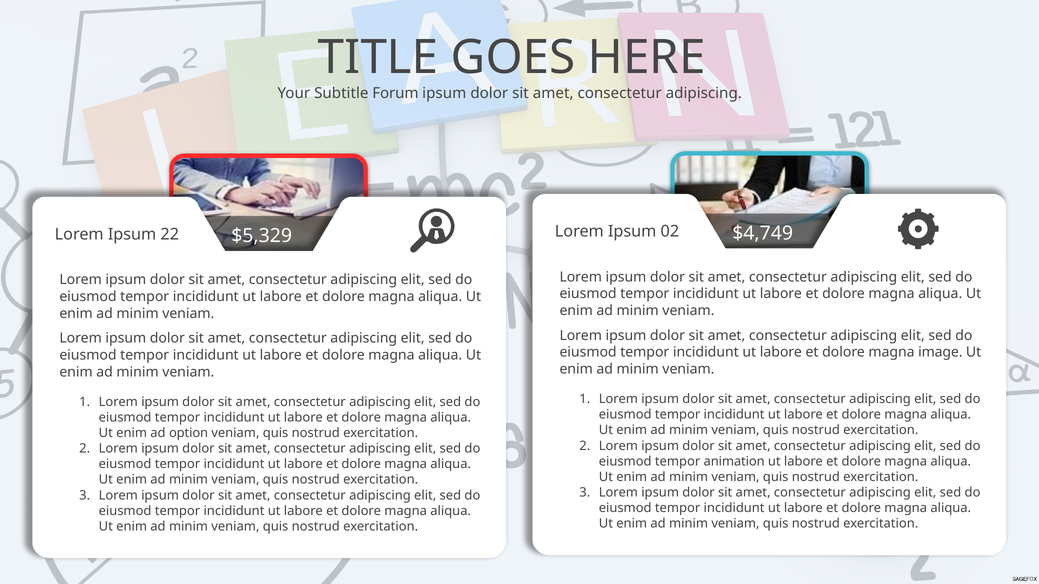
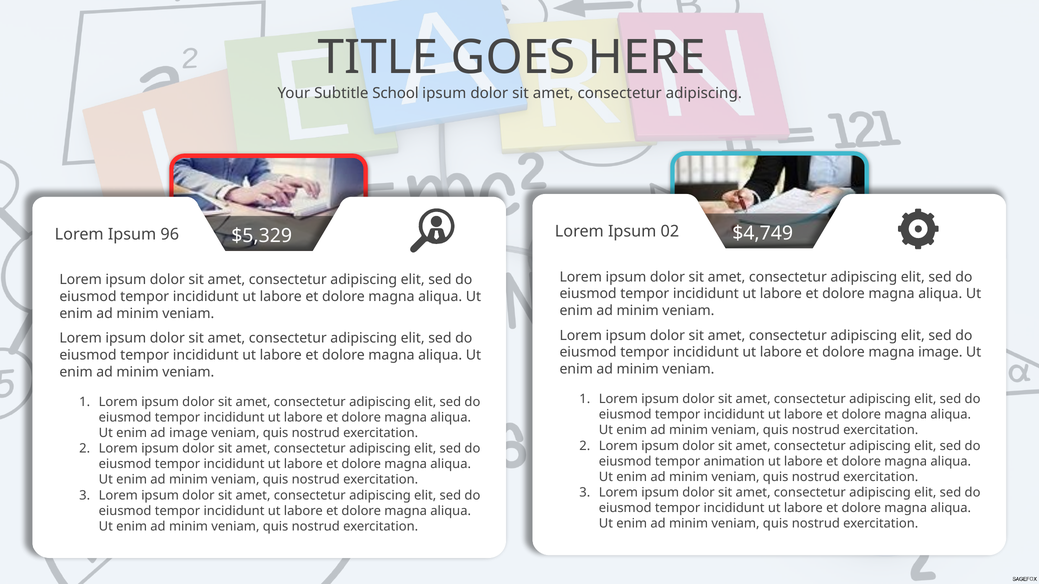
Forum: Forum -> School
22: 22 -> 96
ad option: option -> image
